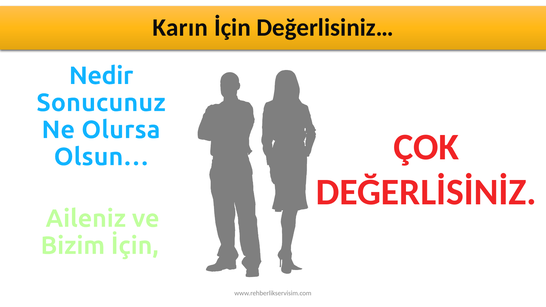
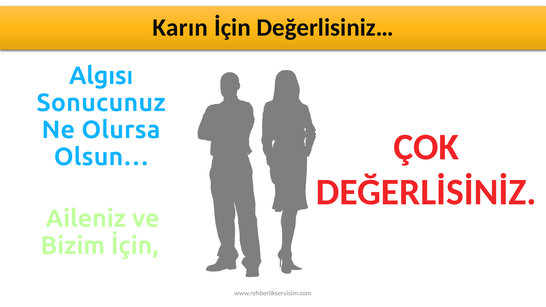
Nedir: Nedir -> Algısı
